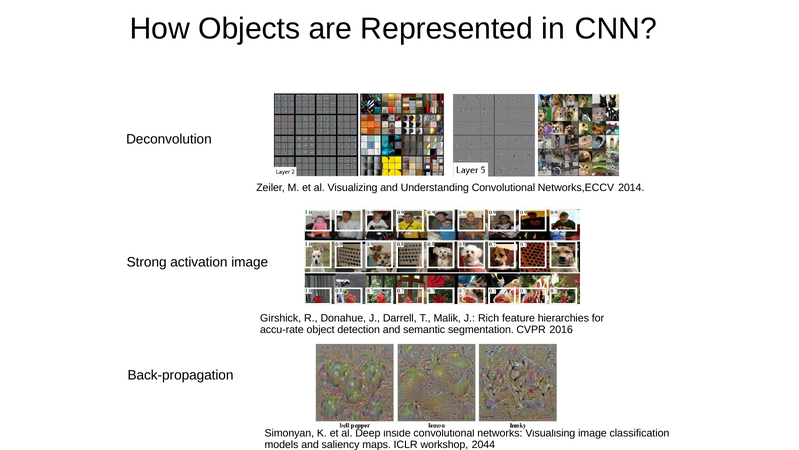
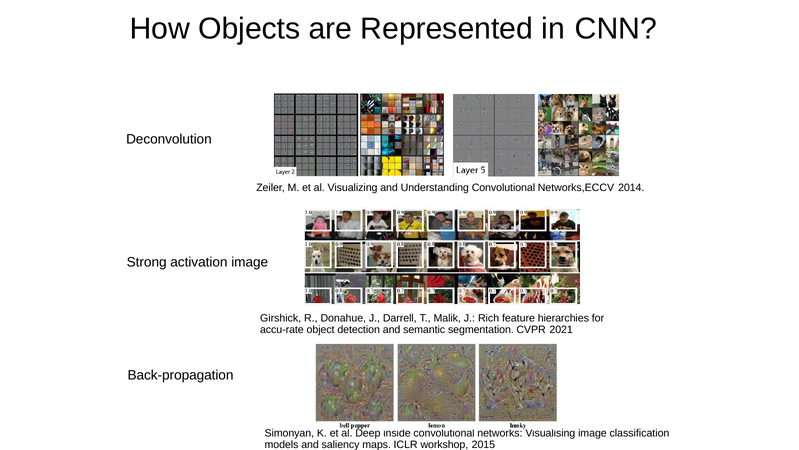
2016: 2016 -> 2021
2044: 2044 -> 2015
